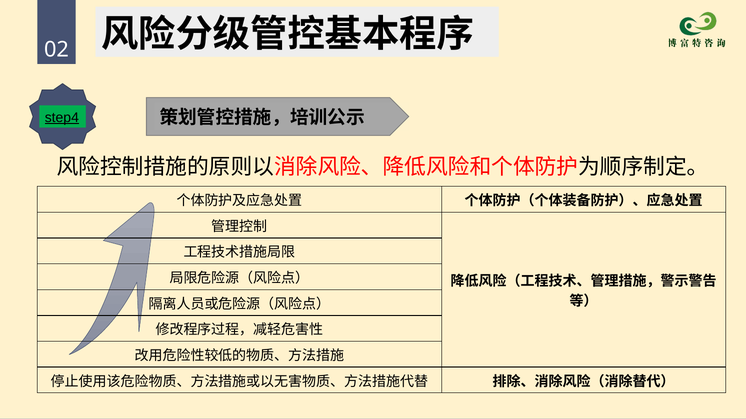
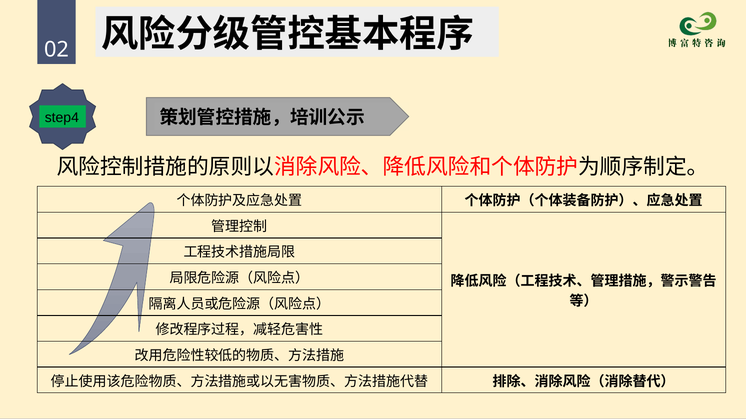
step4 underline: present -> none
